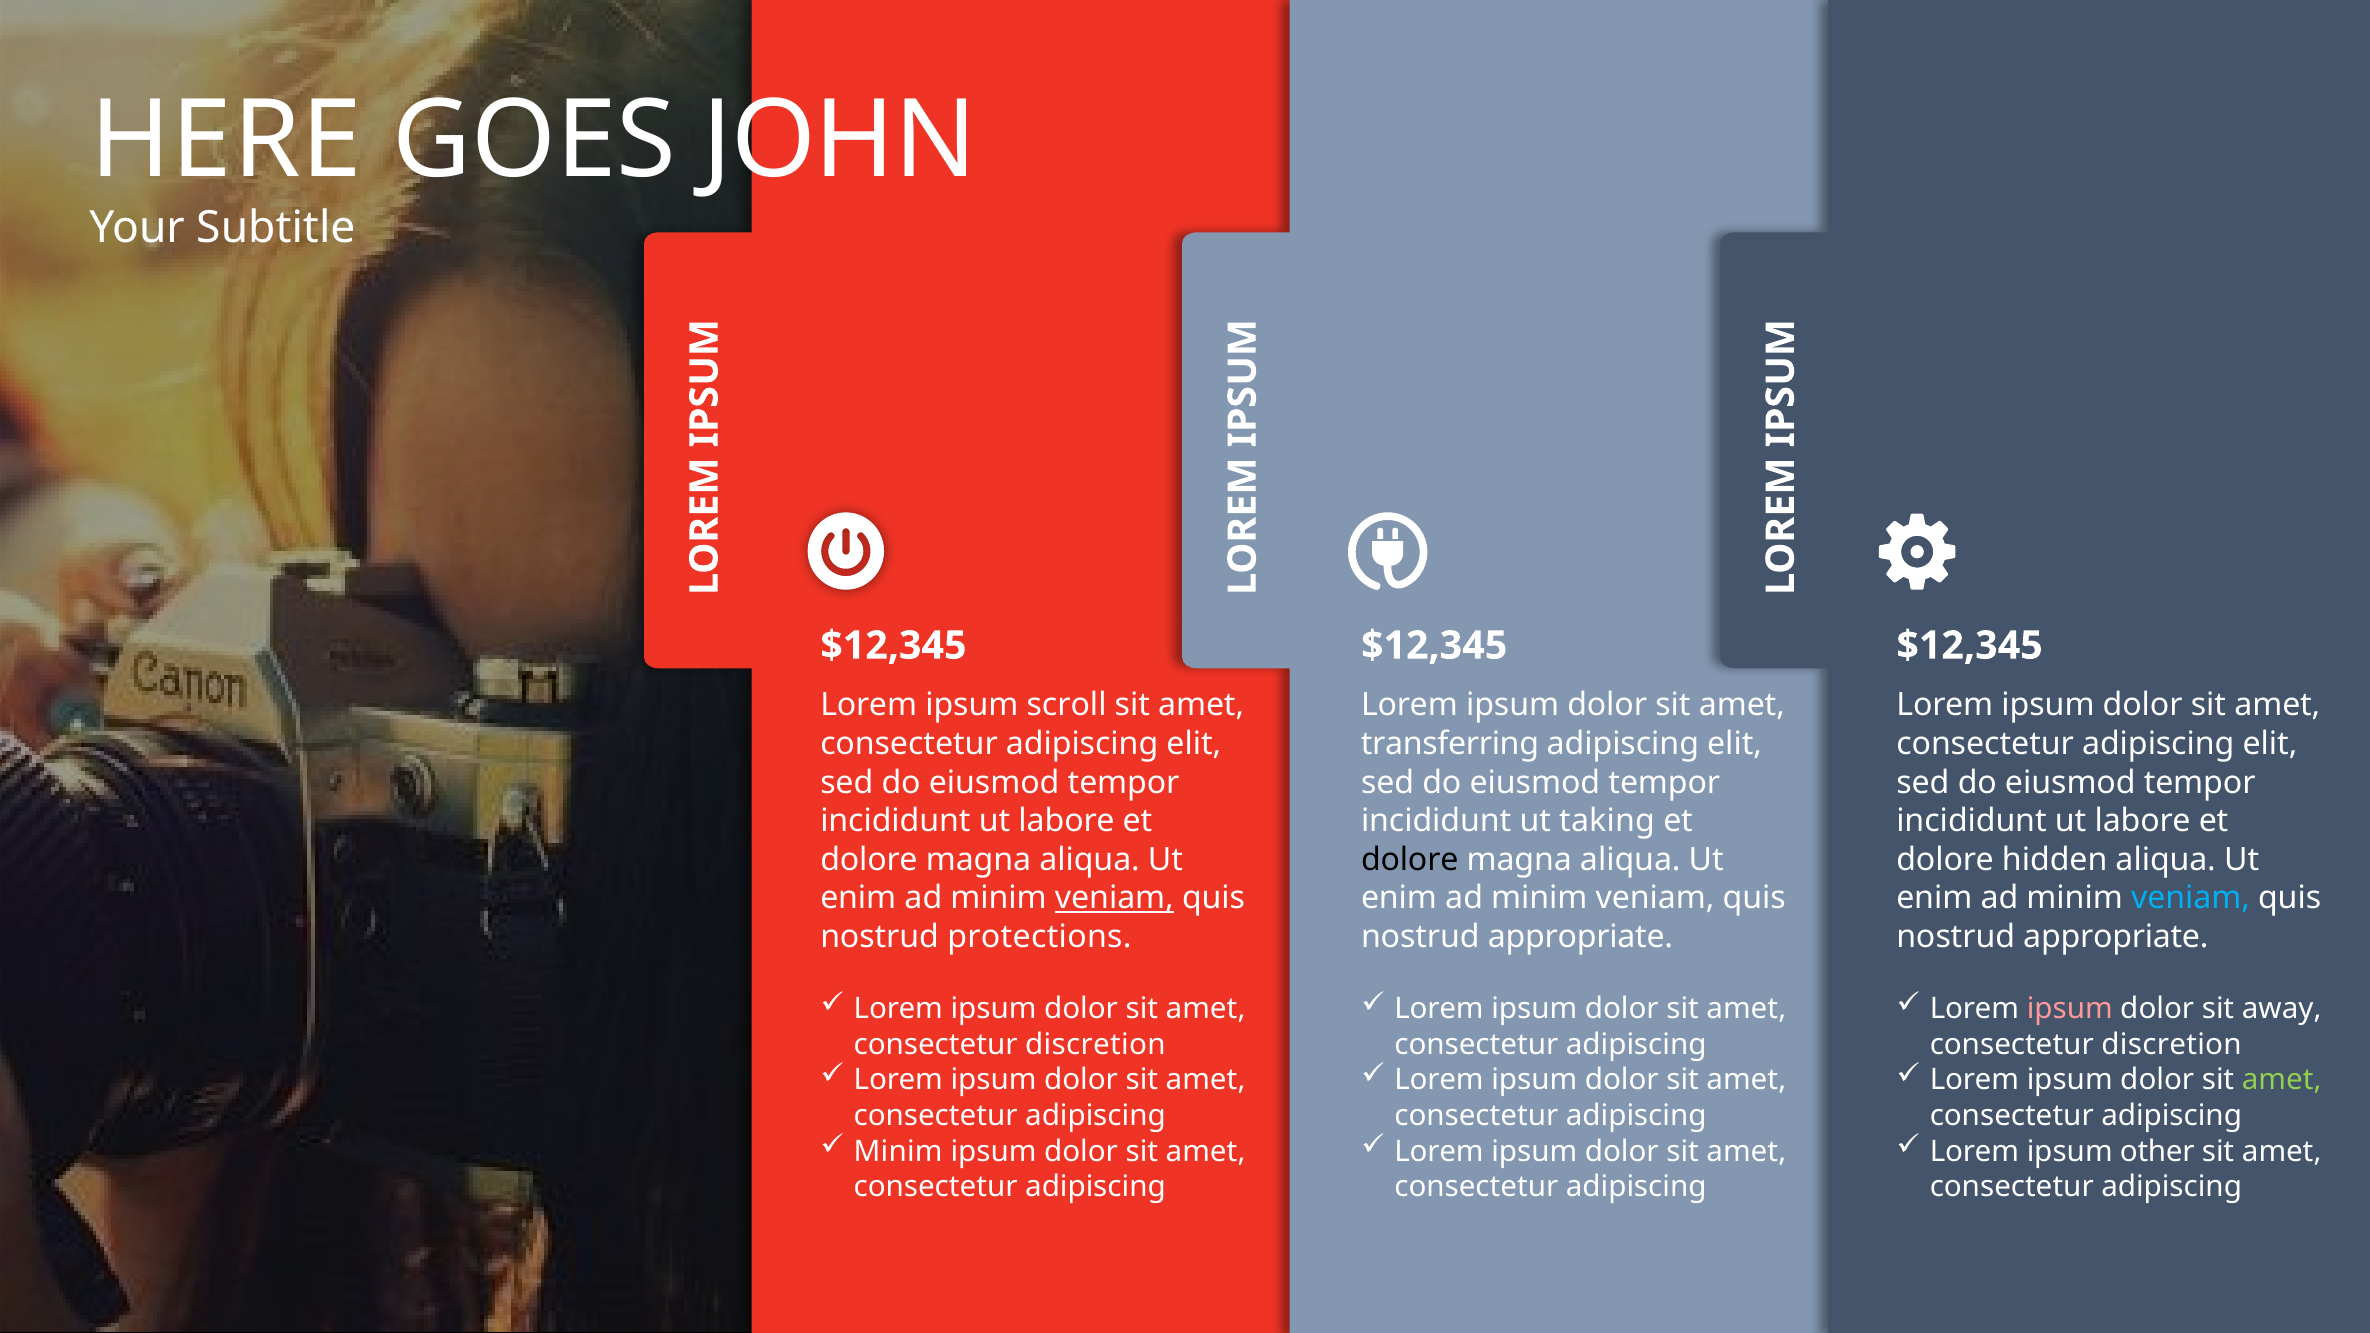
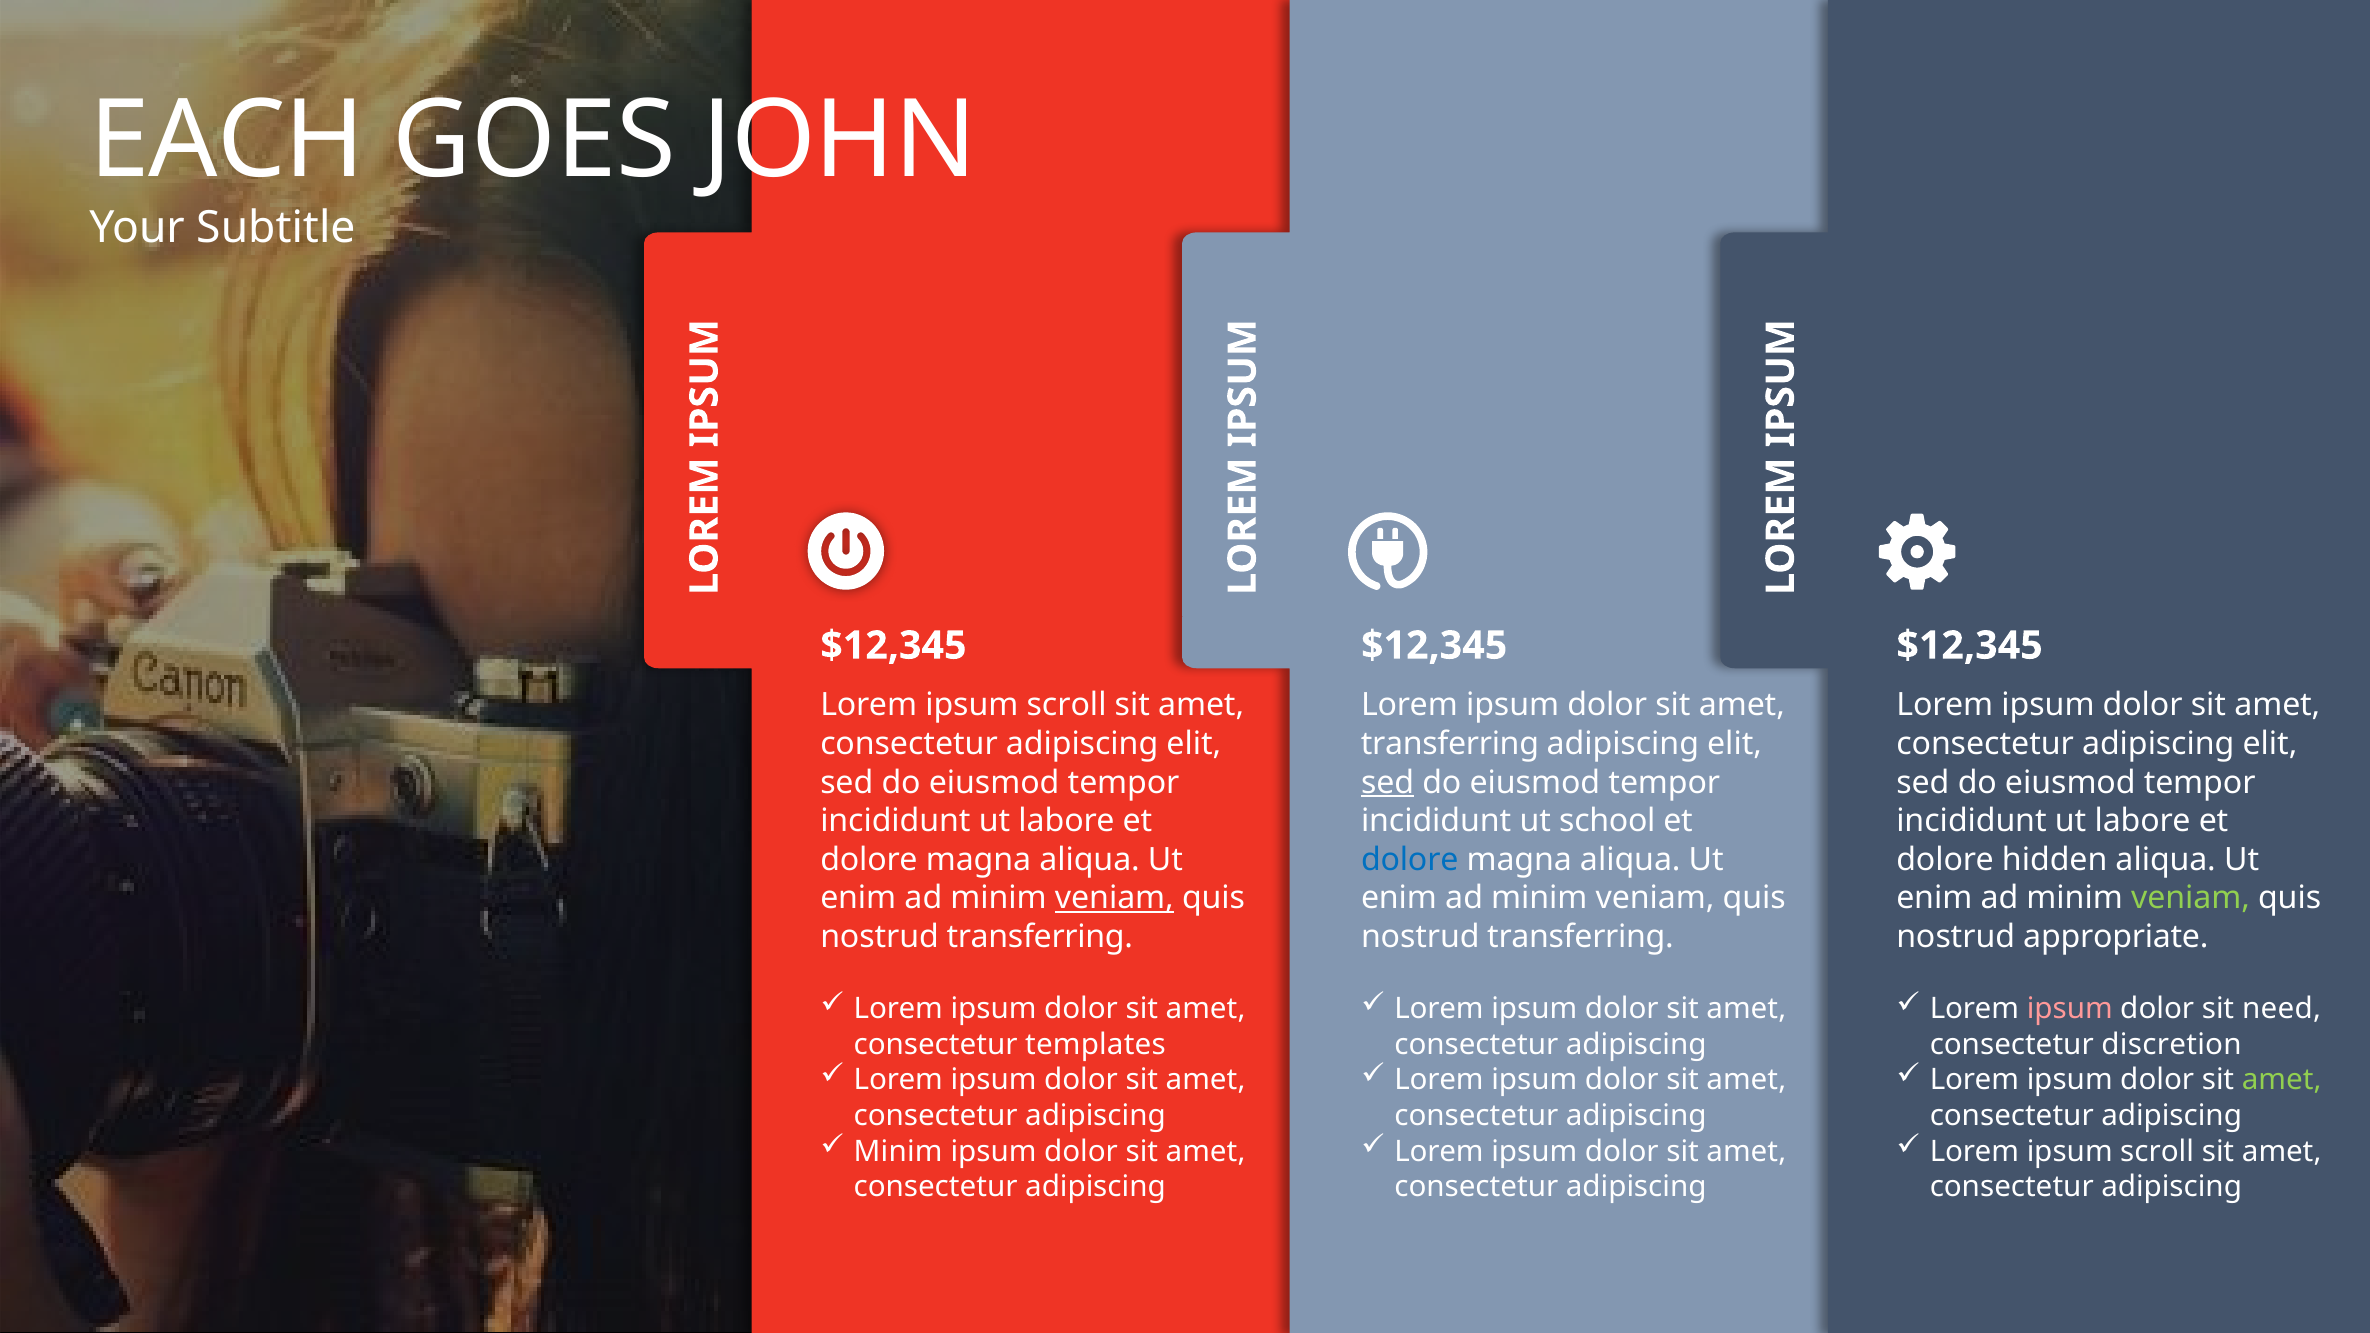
HERE: HERE -> EACH
sed at (1388, 782) underline: none -> present
taking: taking -> school
dolore at (1410, 860) colour: black -> blue
veniam at (2191, 898) colour: light blue -> light green
protections at (1039, 937): protections -> transferring
appropriate at (1580, 937): appropriate -> transferring
away: away -> need
discretion at (1095, 1045): discretion -> templates
other at (2157, 1151): other -> scroll
